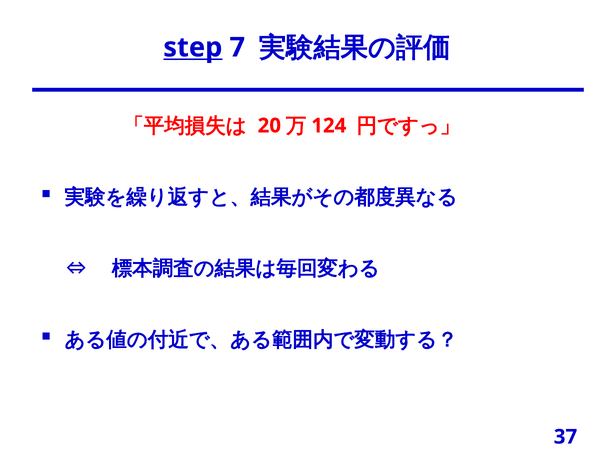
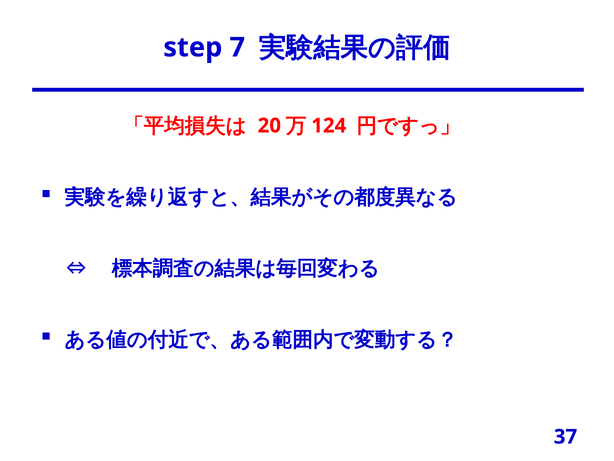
step underline: present -> none
